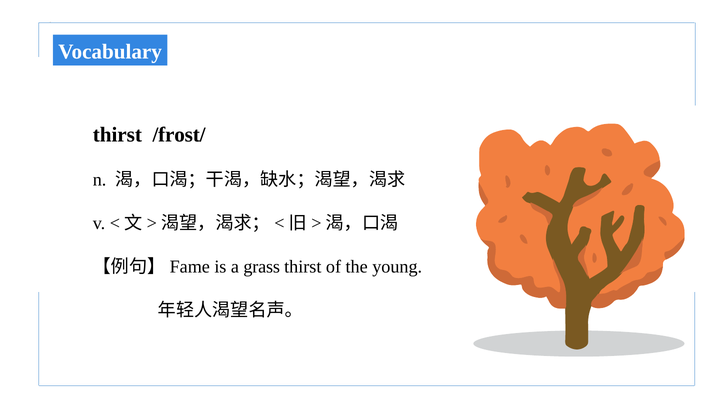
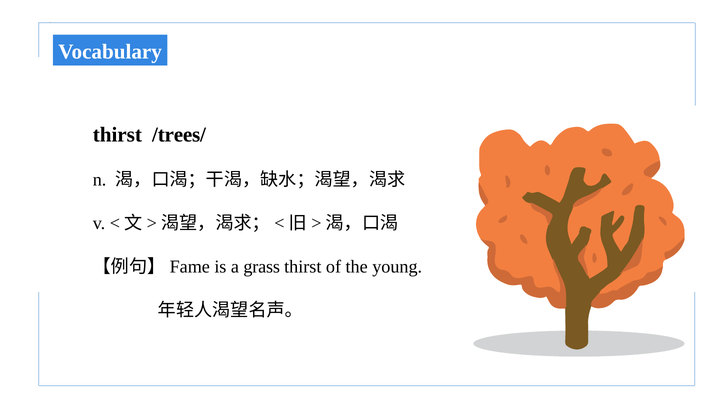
/frost/: /frost/ -> /trees/
